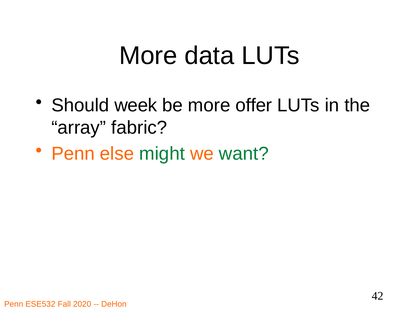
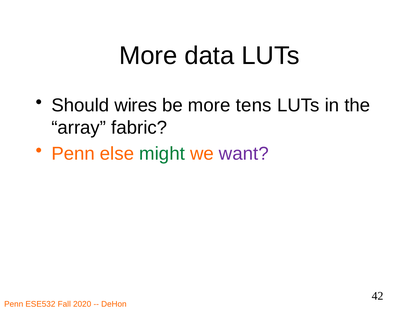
week: week -> wires
offer: offer -> tens
want colour: green -> purple
